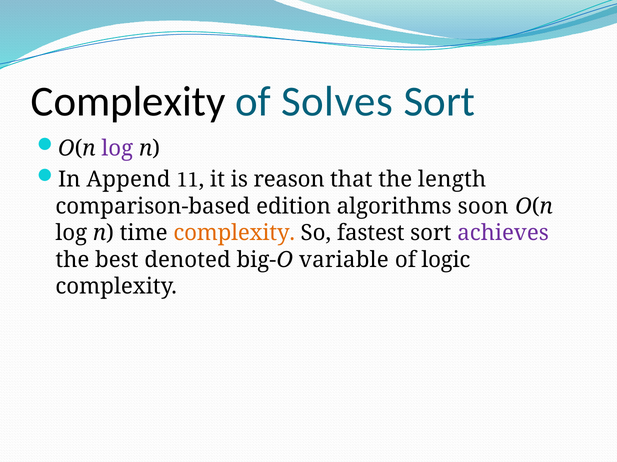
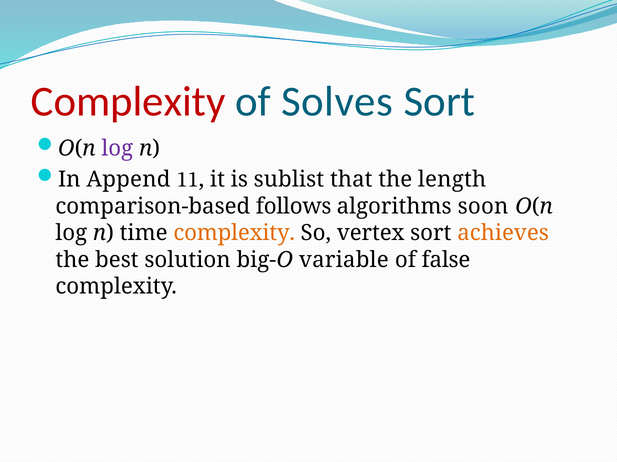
Complexity at (128, 102) colour: black -> red
reason: reason -> sublist
edition: edition -> follows
fastest: fastest -> vertex
achieves colour: purple -> orange
denoted: denoted -> solution
logic: logic -> false
